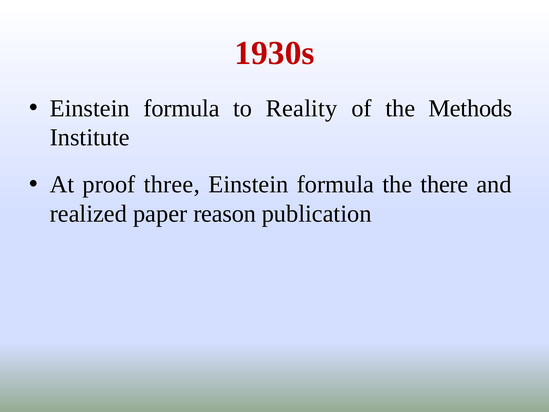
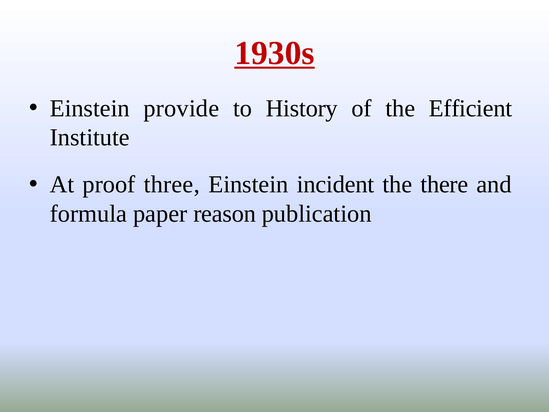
1930s underline: none -> present
formula at (182, 108): formula -> provide
Reality: Reality -> History
Methods: Methods -> Efficient
formula at (335, 184): formula -> incident
realized: realized -> formula
